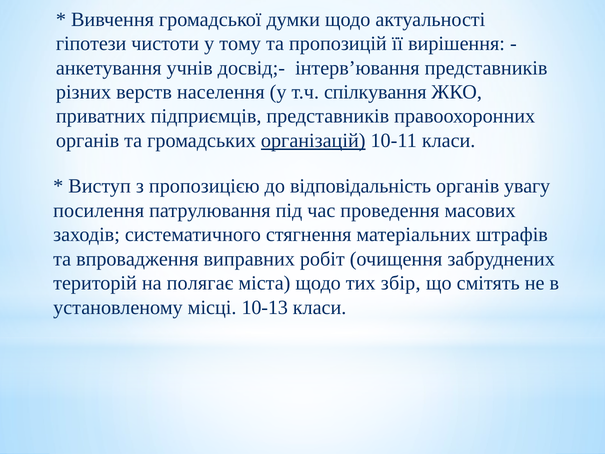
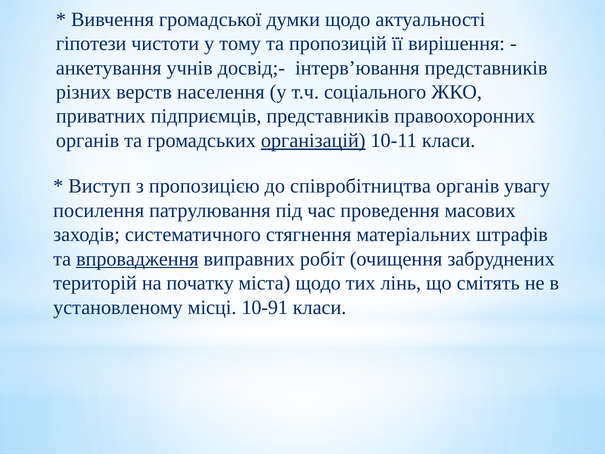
спілкування: спілкування -> соціального
відповідальність: відповідальність -> співробітництва
впровадження underline: none -> present
полягає: полягає -> початку
збір: збір -> лінь
10-13: 10-13 -> 10-91
